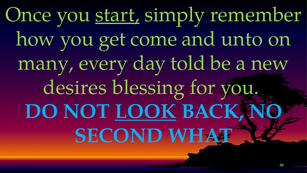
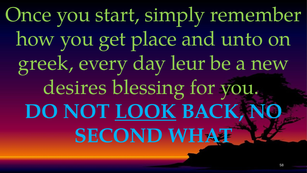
start underline: present -> none
come: come -> place
many: many -> greek
told: told -> leur
